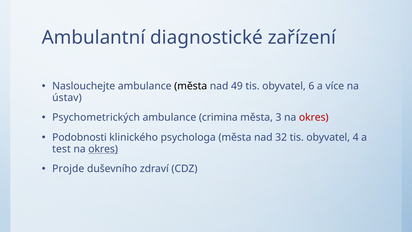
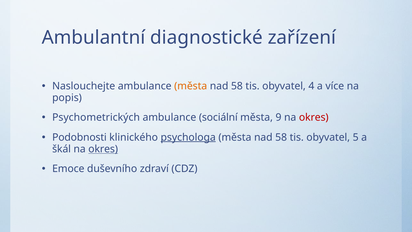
města at (191, 86) colour: black -> orange
49 at (237, 86): 49 -> 58
6: 6 -> 4
ústav: ústav -> popis
crimina: crimina -> sociální
3: 3 -> 9
psychologa underline: none -> present
32 at (281, 137): 32 -> 58
4: 4 -> 5
test: test -> škál
Projde: Projde -> Emoce
